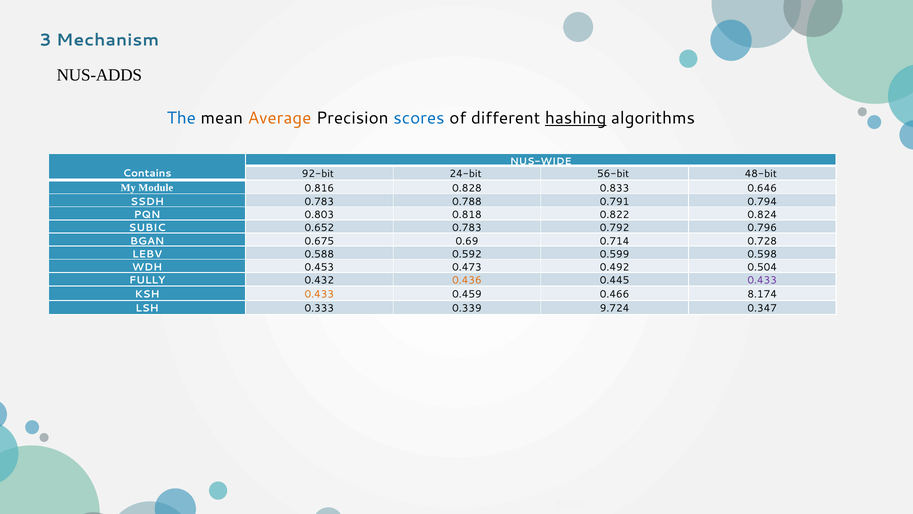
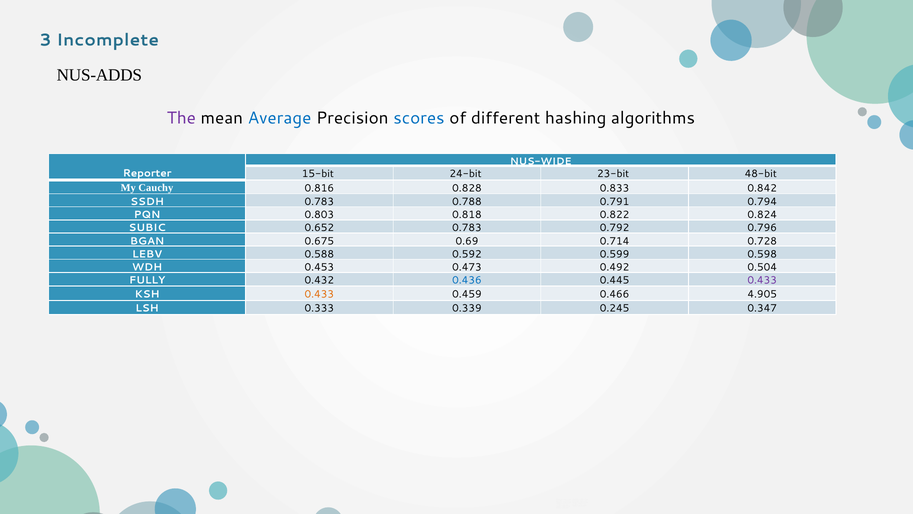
Mechanism: Mechanism -> Incomplete
The colour: blue -> purple
Average colour: orange -> blue
hashing underline: present -> none
Contains: Contains -> Reporter
92-bit: 92-bit -> 15-bit
56-bit: 56-bit -> 23-bit
Module: Module -> Cauchy
0.646: 0.646 -> 0.842
0.436 colour: orange -> blue
8.174: 8.174 -> 4.905
9.724: 9.724 -> 0.245
